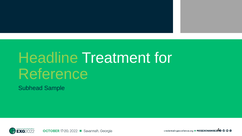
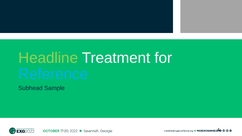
Reference colour: light green -> light blue
